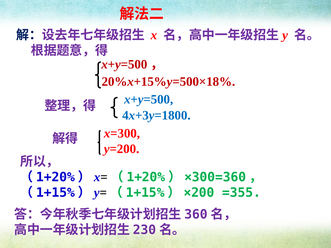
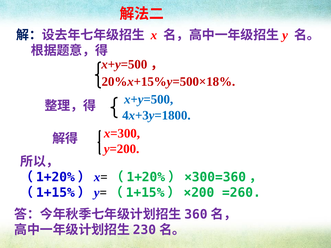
=355: =355 -> =260
